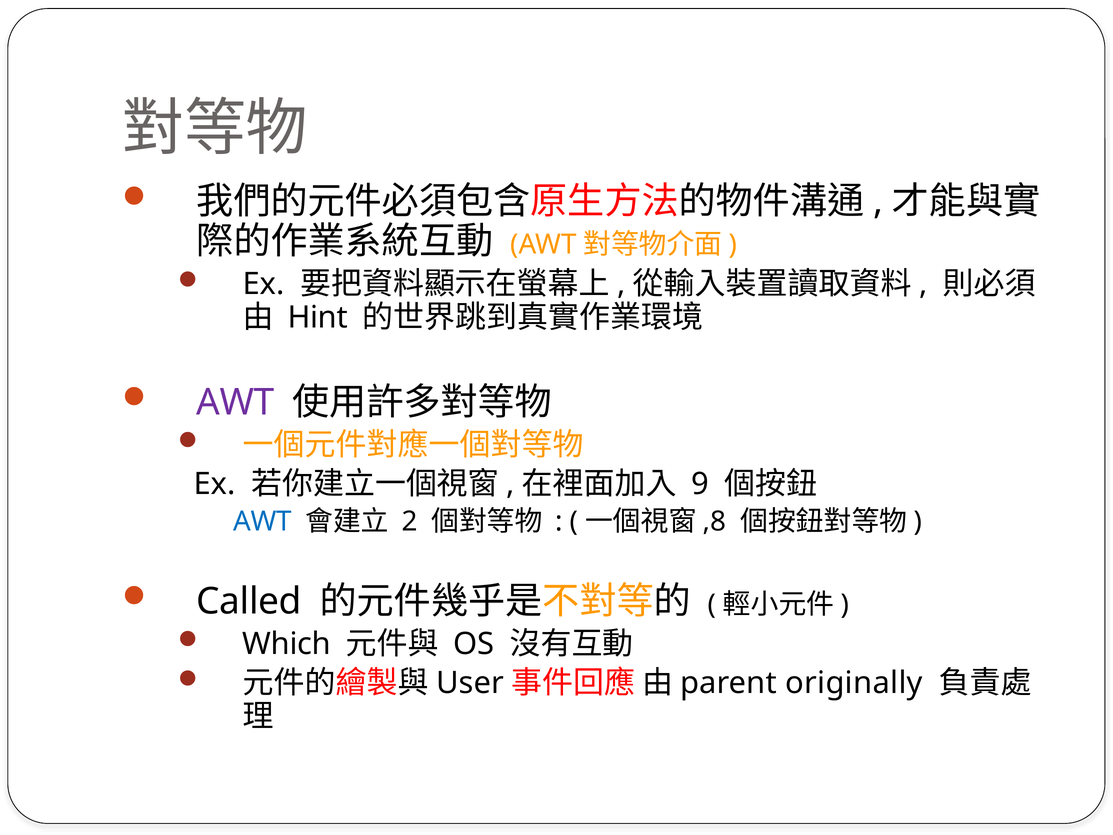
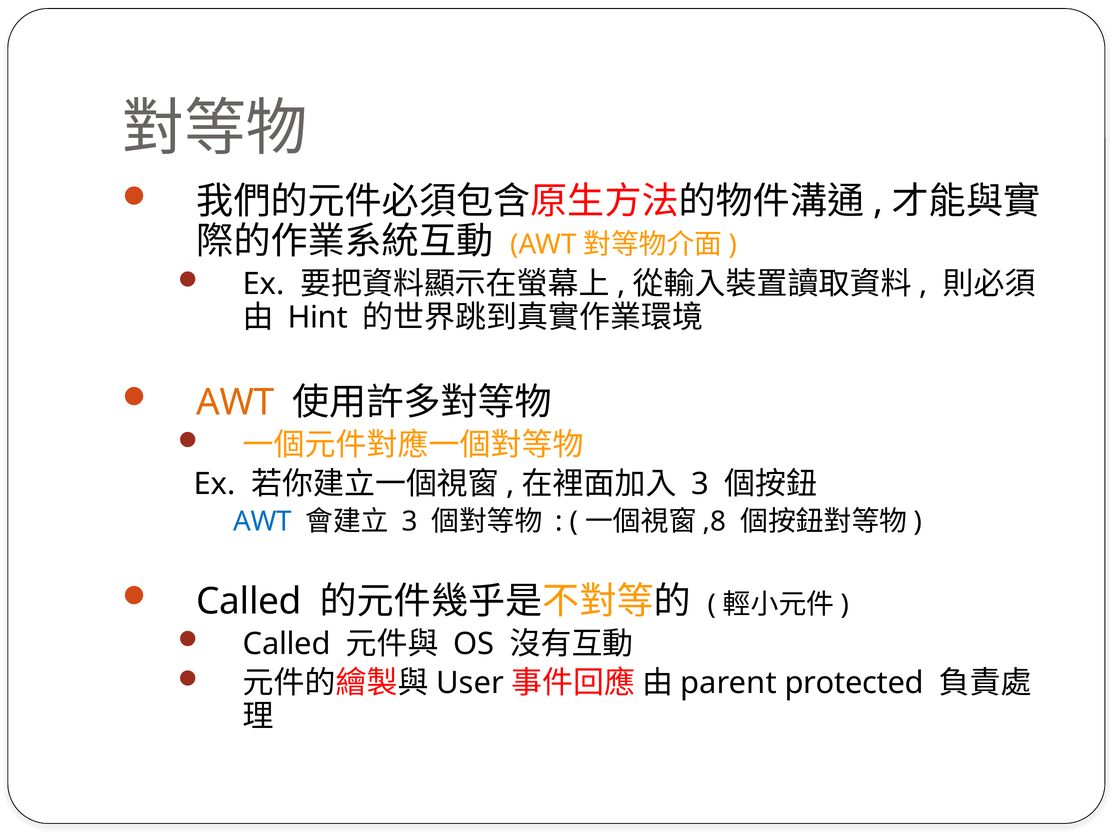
AWT at (235, 402) colour: purple -> orange
9 at (700, 484): 9 -> 3
2 at (410, 521): 2 -> 3
Which at (287, 644): Which -> Called
originally: originally -> protected
